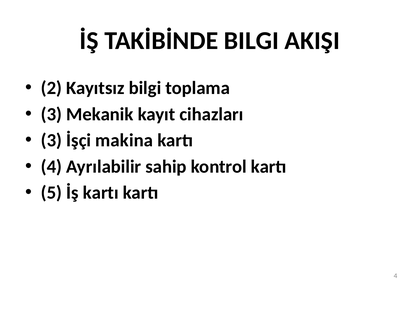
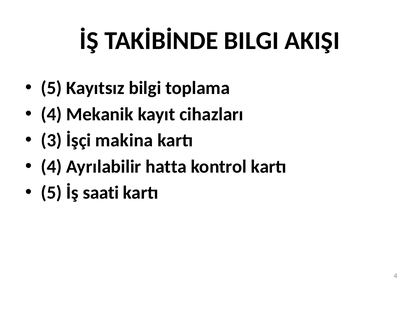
2 at (51, 88): 2 -> 5
3 at (51, 114): 3 -> 4
sahip: sahip -> hatta
İş kartı: kartı -> saati
